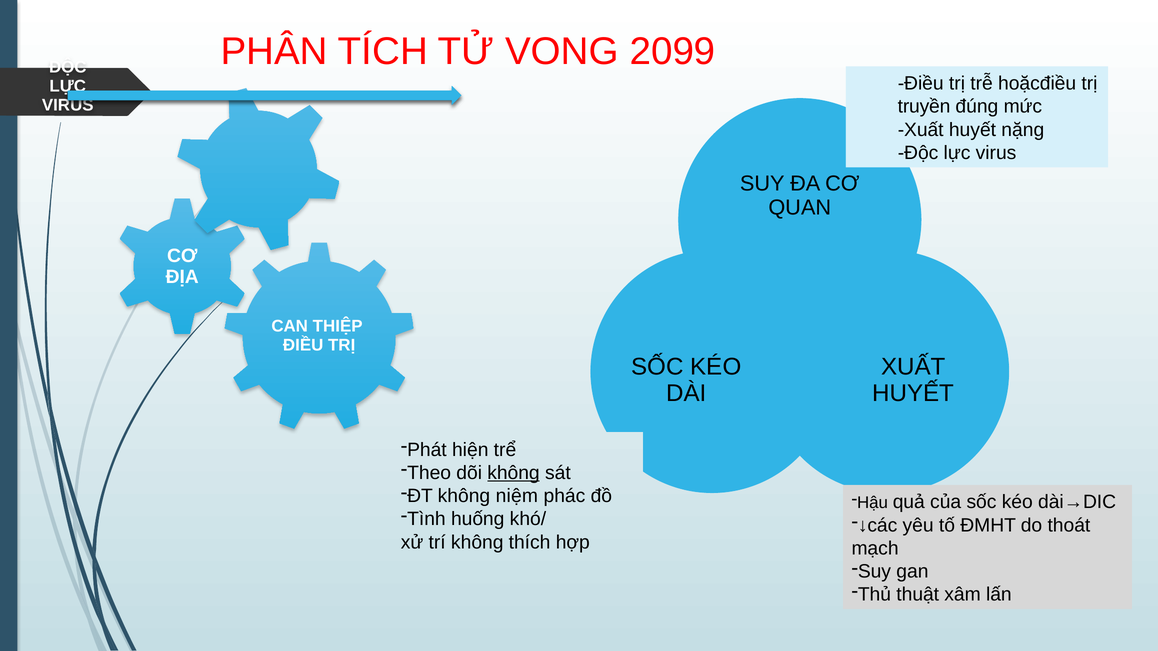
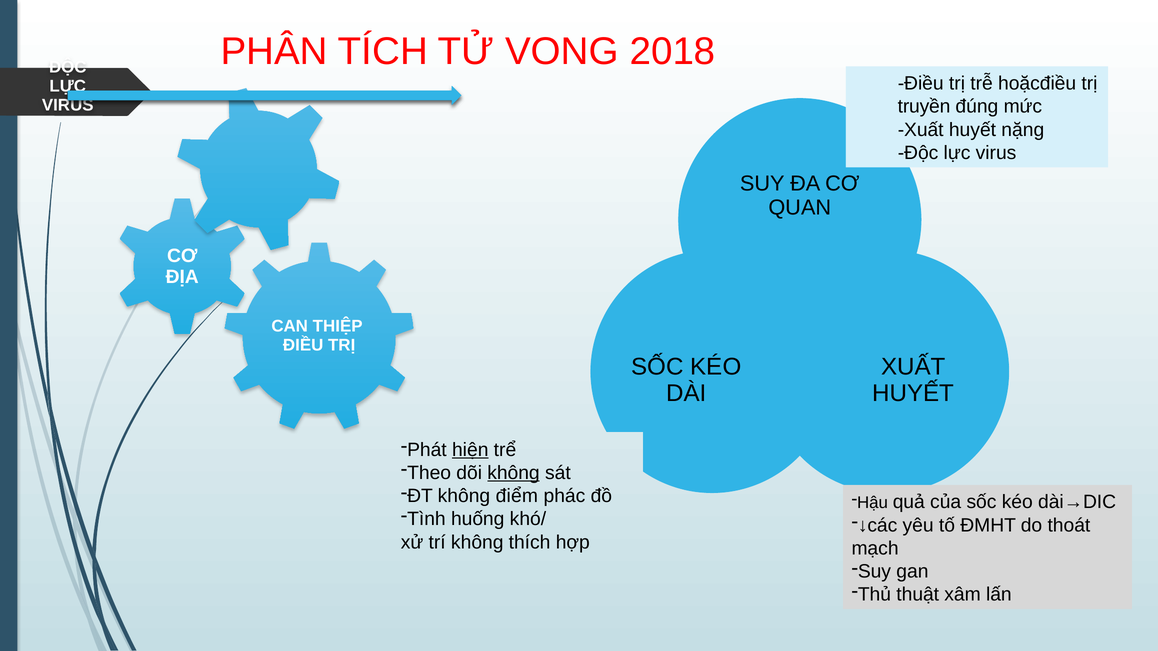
2099: 2099 -> 2018
hiện underline: none -> present
niệm: niệm -> điểm
